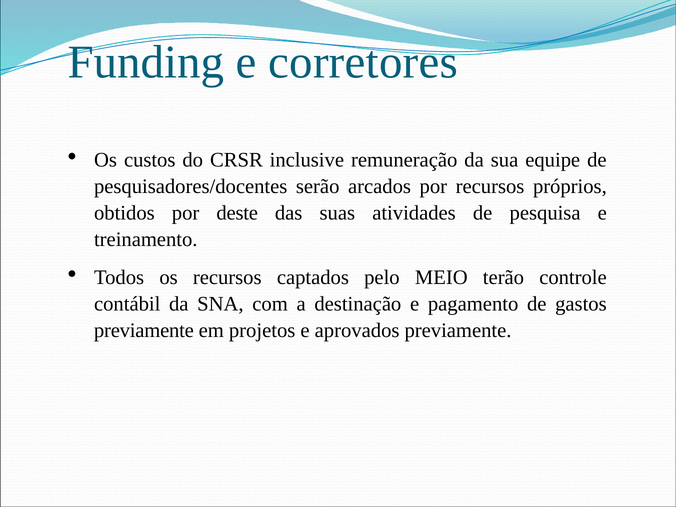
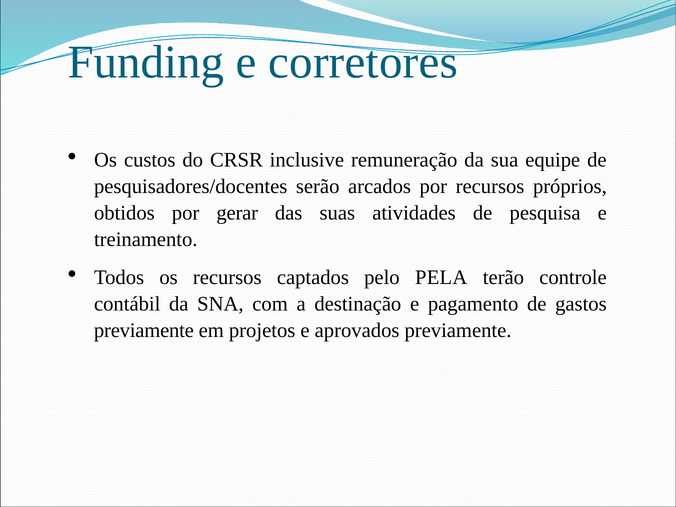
deste: deste -> gerar
MEIO: MEIO -> PELA
